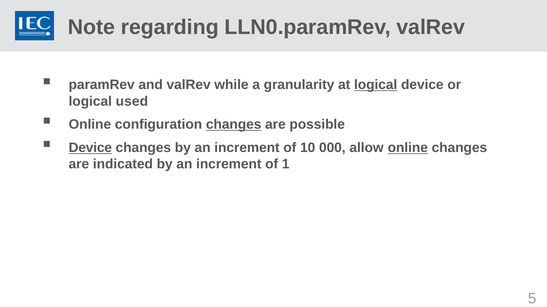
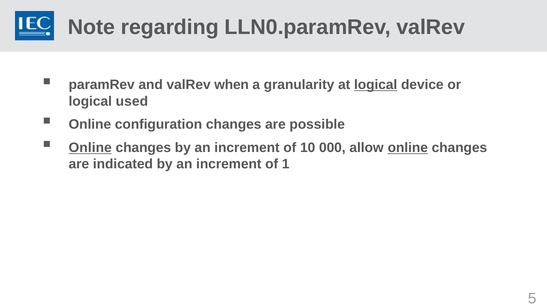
while: while -> when
changes at (234, 125) underline: present -> none
Device at (90, 148): Device -> Online
